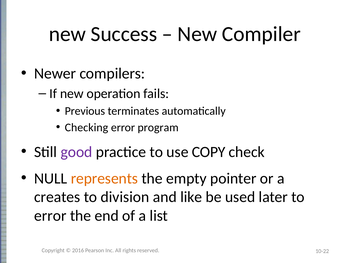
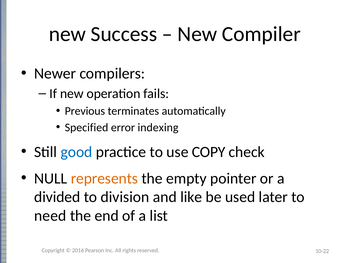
Checking: Checking -> Specified
program: program -> indexing
good colour: purple -> blue
creates: creates -> divided
error at (50, 215): error -> need
